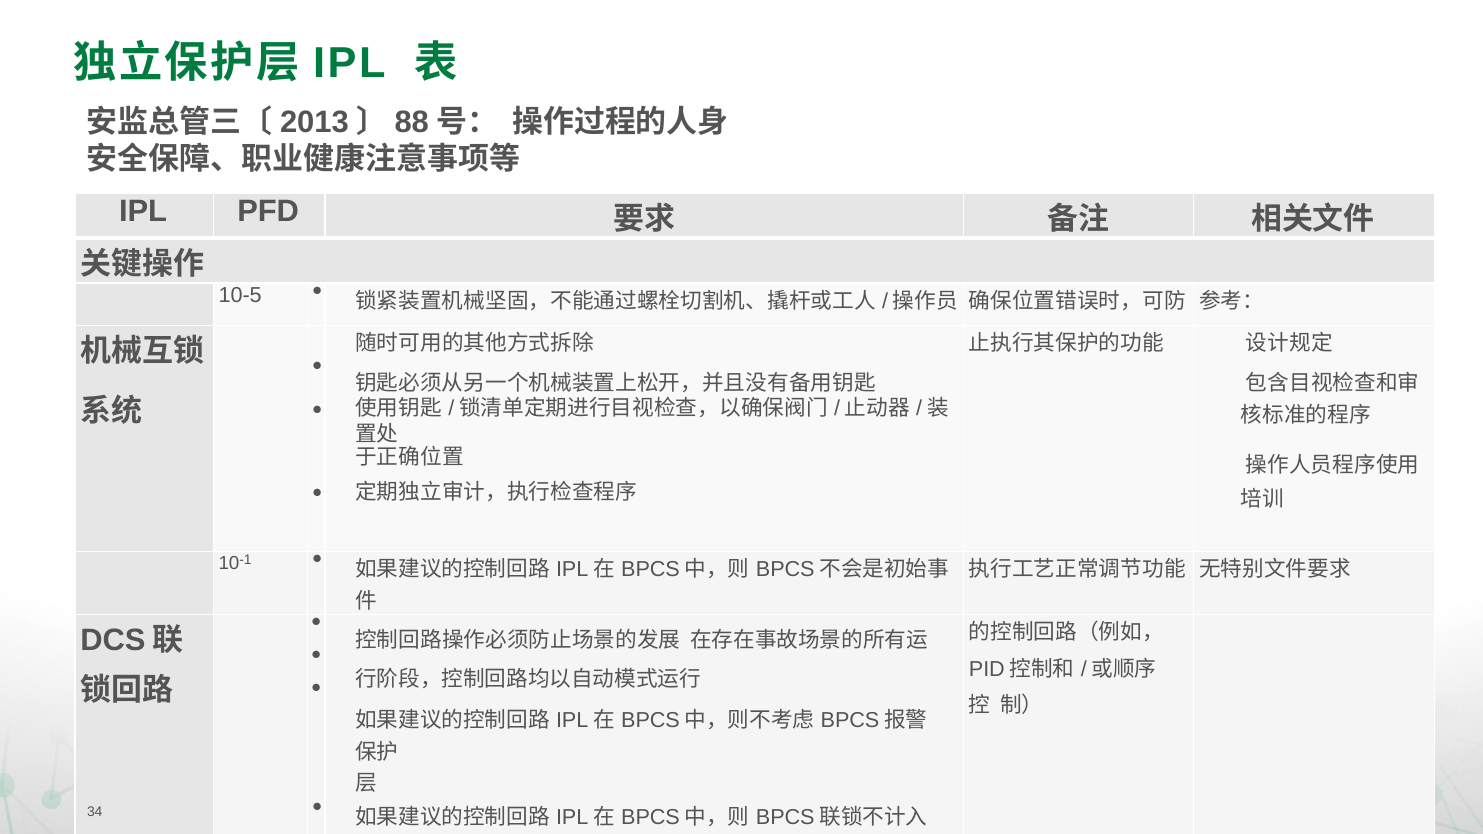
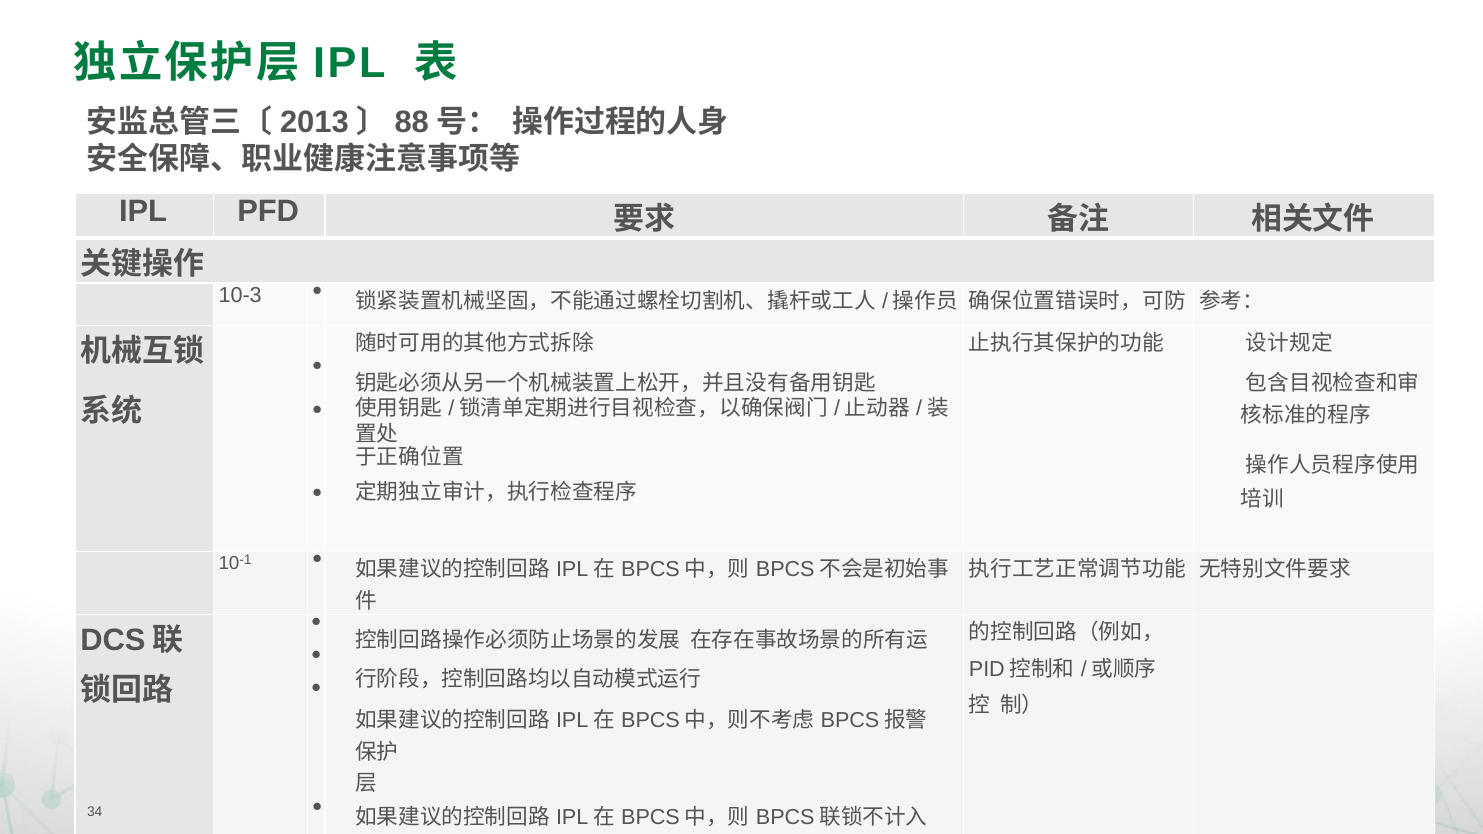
10-5: 10-5 -> 10-3
